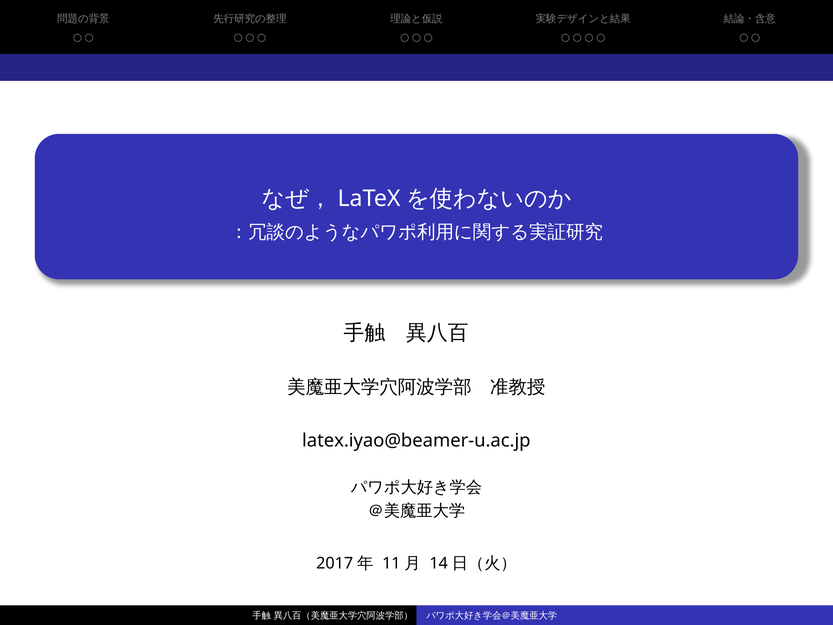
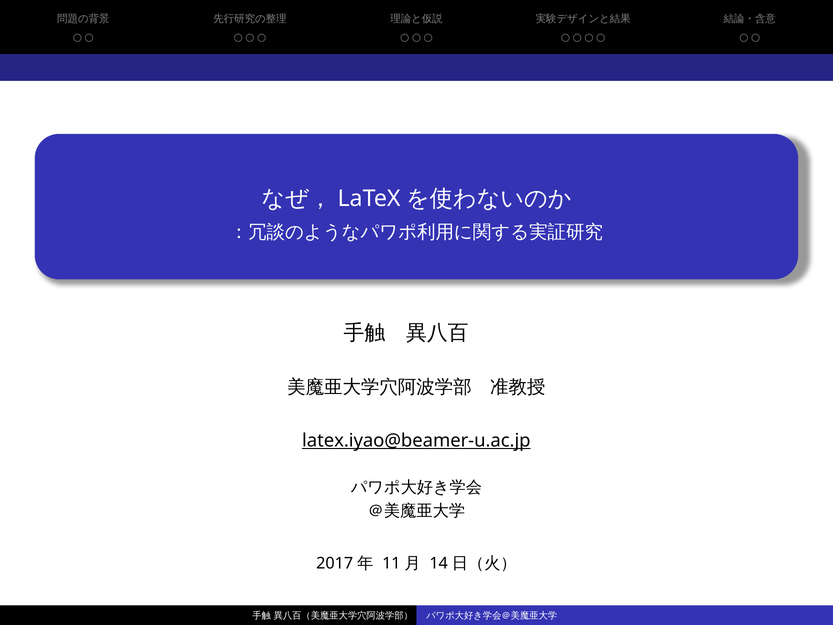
latex.iyao@beamer-u.ac.jp underline: none -> present
